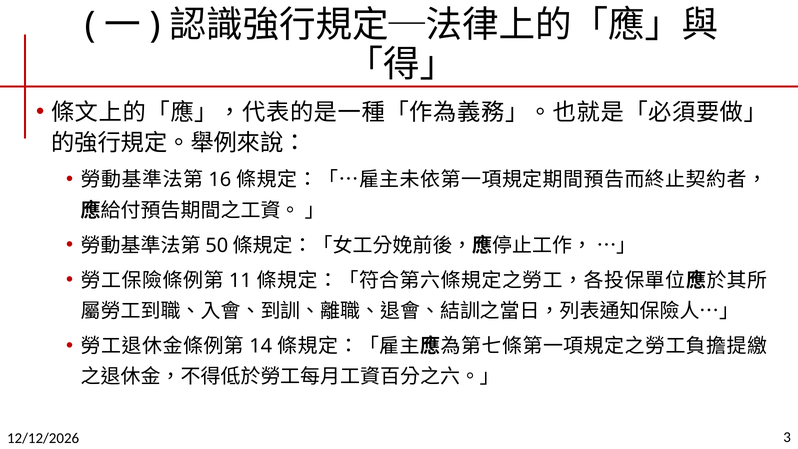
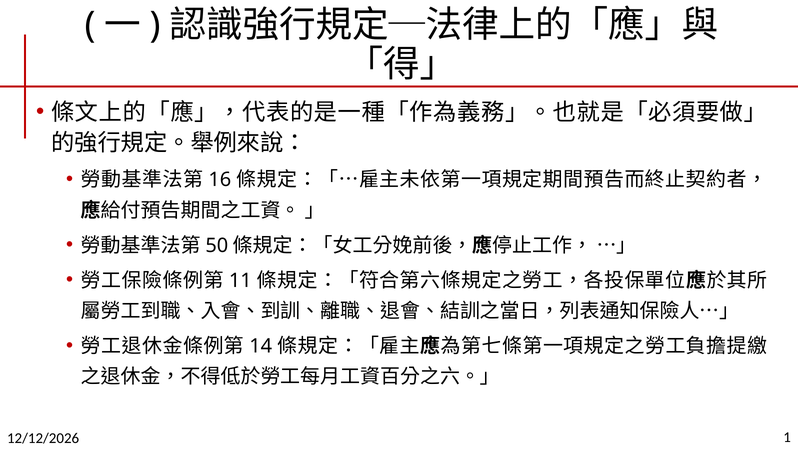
3: 3 -> 1
